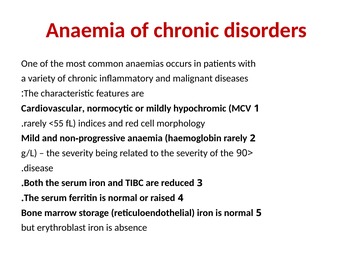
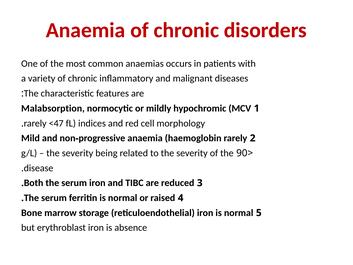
Cardiovascular: Cardiovascular -> Malabsorption
<55: <55 -> <47
